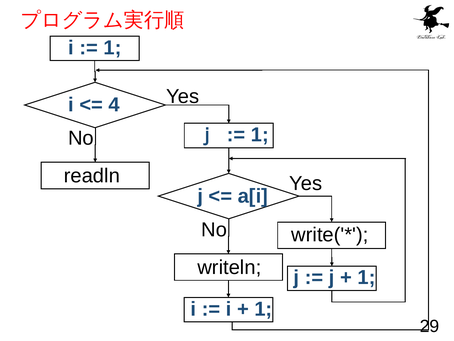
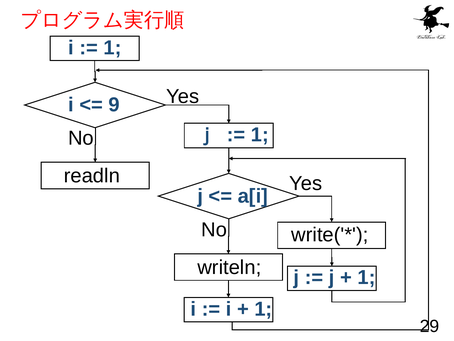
4: 4 -> 9
